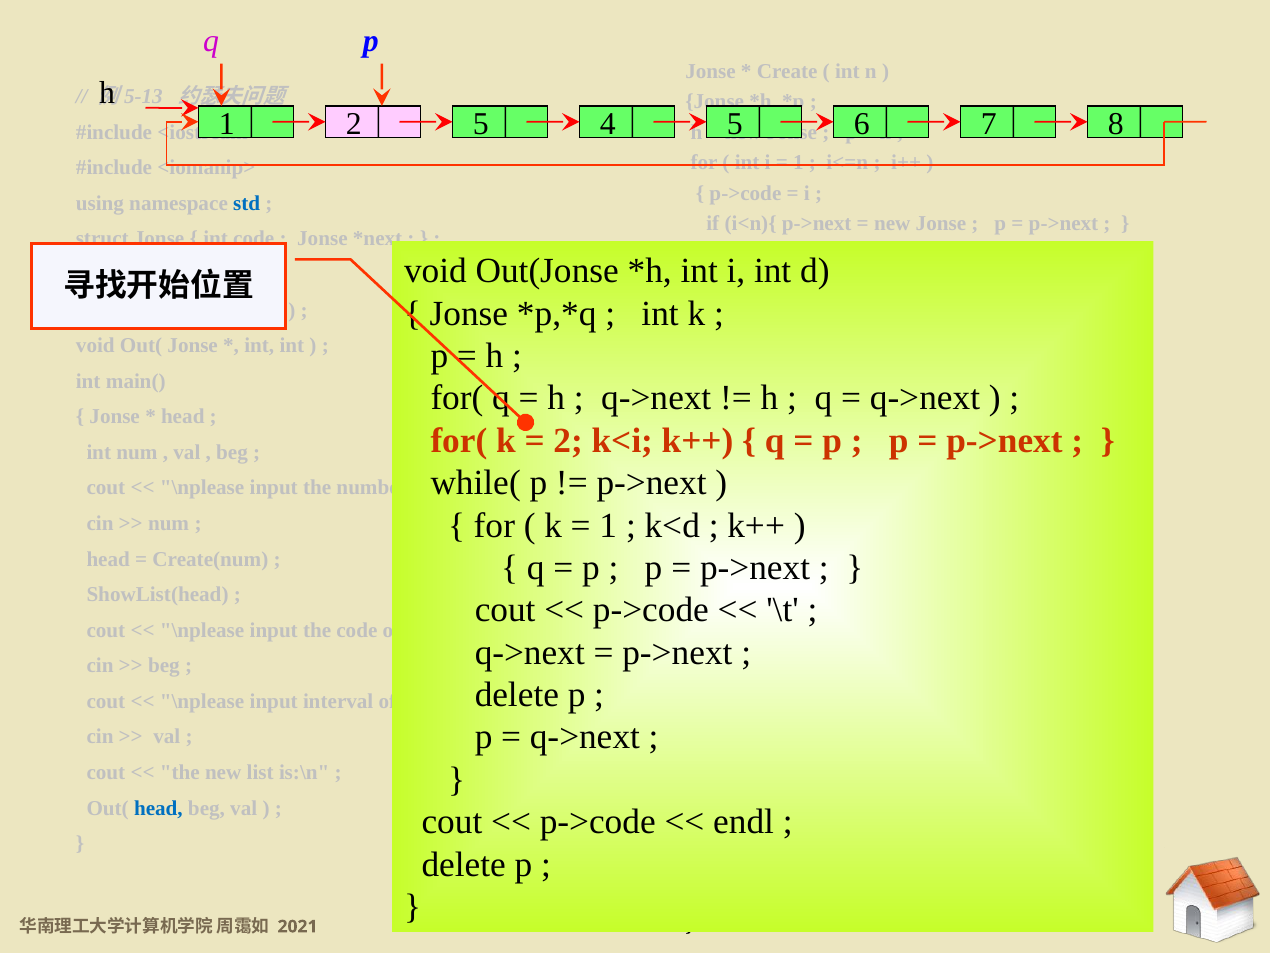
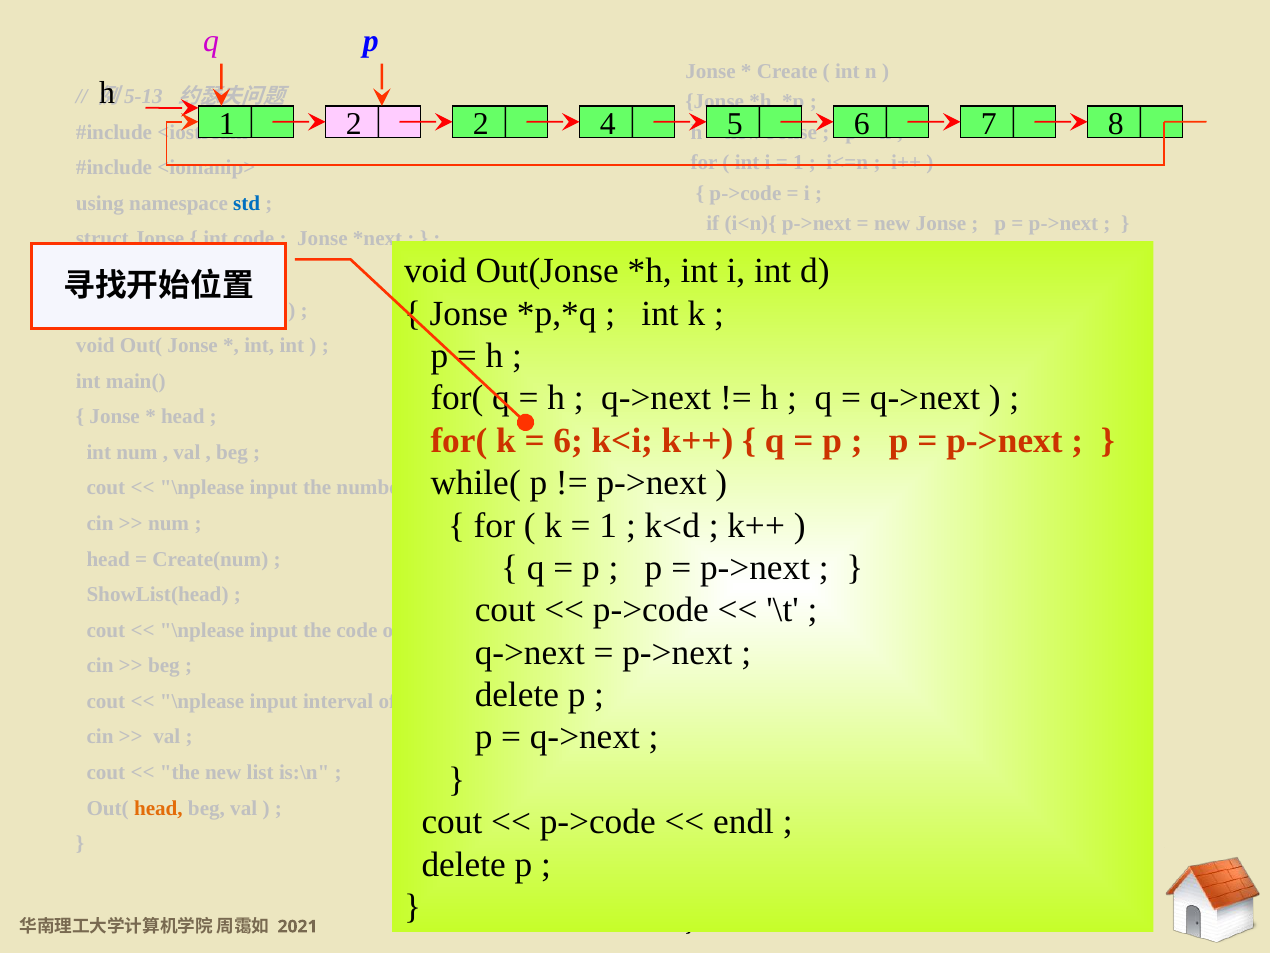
2 5: 5 -> 2
2 at (568, 440): 2 -> 6
head at (158, 808) colour: blue -> orange
